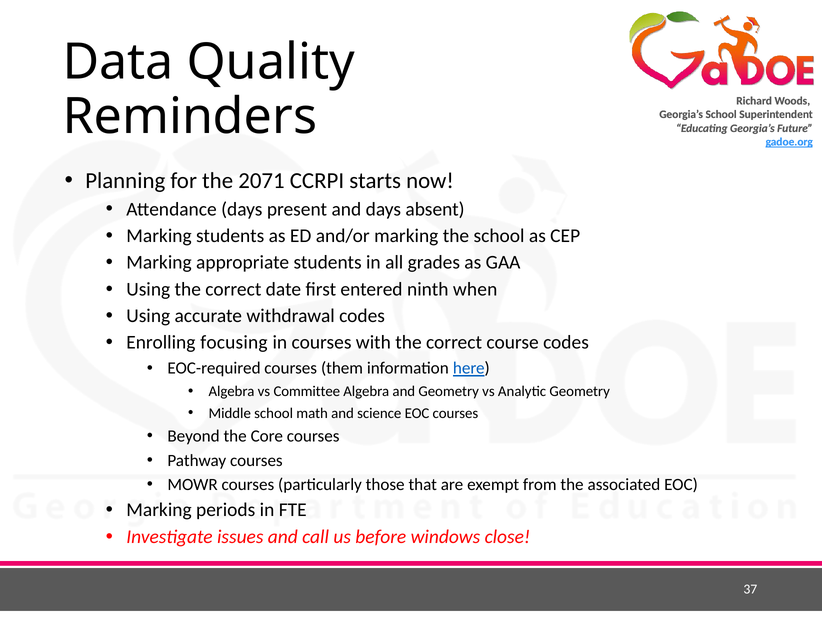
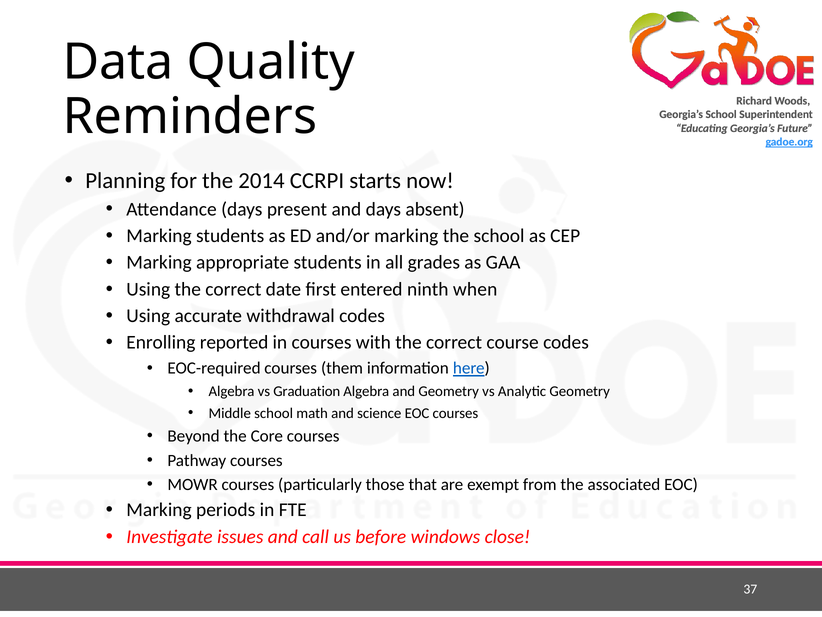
2071: 2071 -> 2014
focusing: focusing -> reported
Committee: Committee -> Graduation
